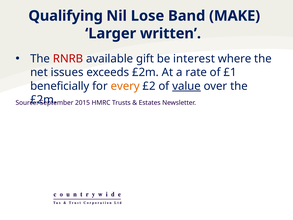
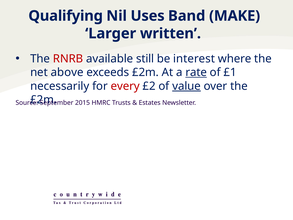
Lose: Lose -> Uses
gift: gift -> still
issues: issues -> above
rate underline: none -> present
beneficially: beneficially -> necessarily
every colour: orange -> red
